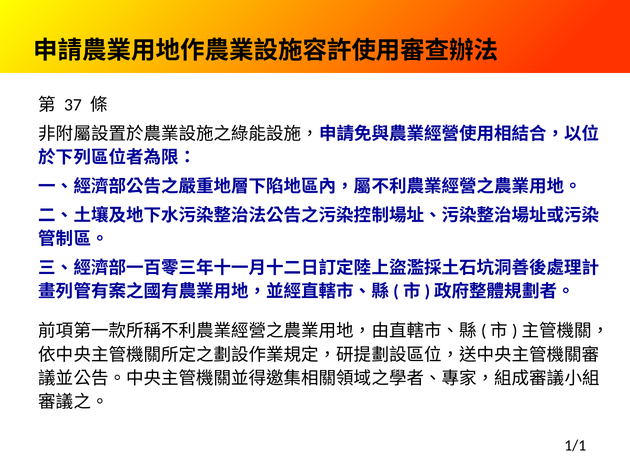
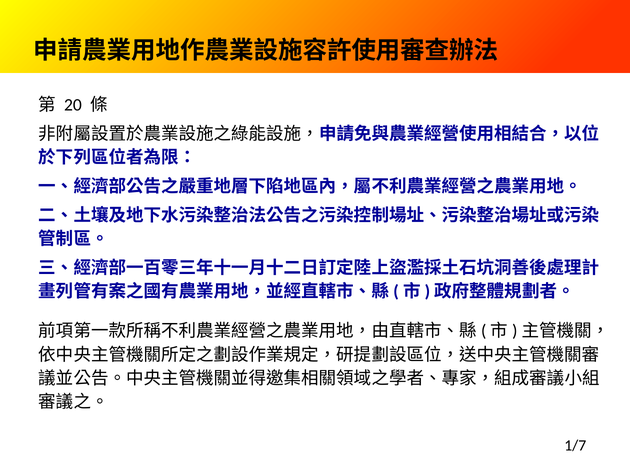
37: 37 -> 20
1/1: 1/1 -> 1/7
